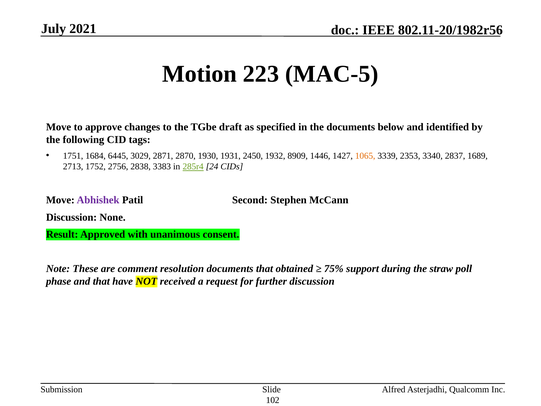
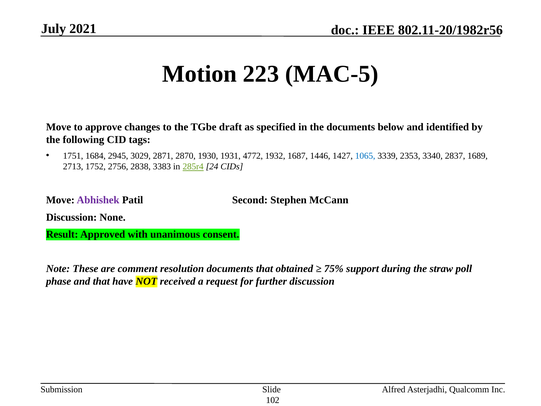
6445: 6445 -> 2945
2450: 2450 -> 4772
8909: 8909 -> 1687
1065 colour: orange -> blue
